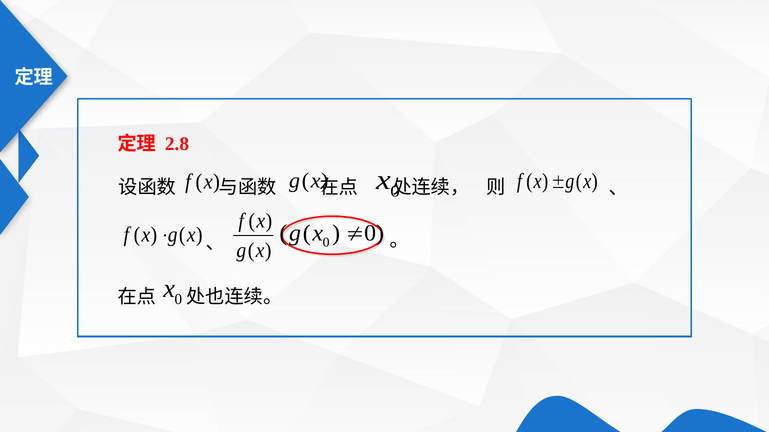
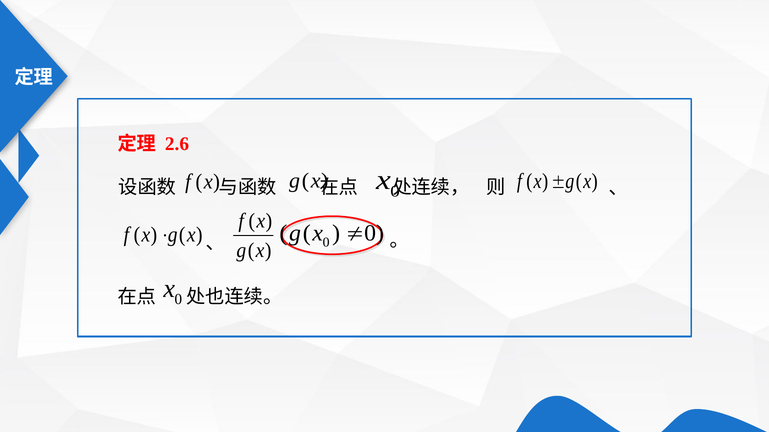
2.8: 2.8 -> 2.6
